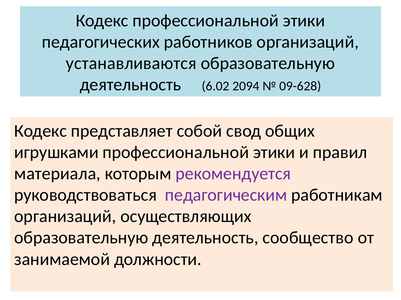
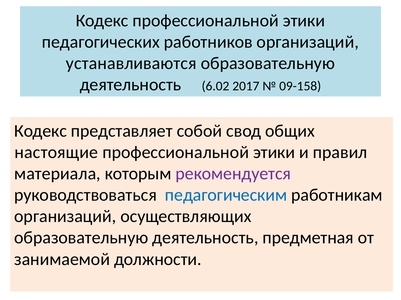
2094: 2094 -> 2017
09-628: 09-628 -> 09-158
игрушками: игрушками -> настоящие
педагогическим colour: purple -> blue
сообщество: сообщество -> предметная
